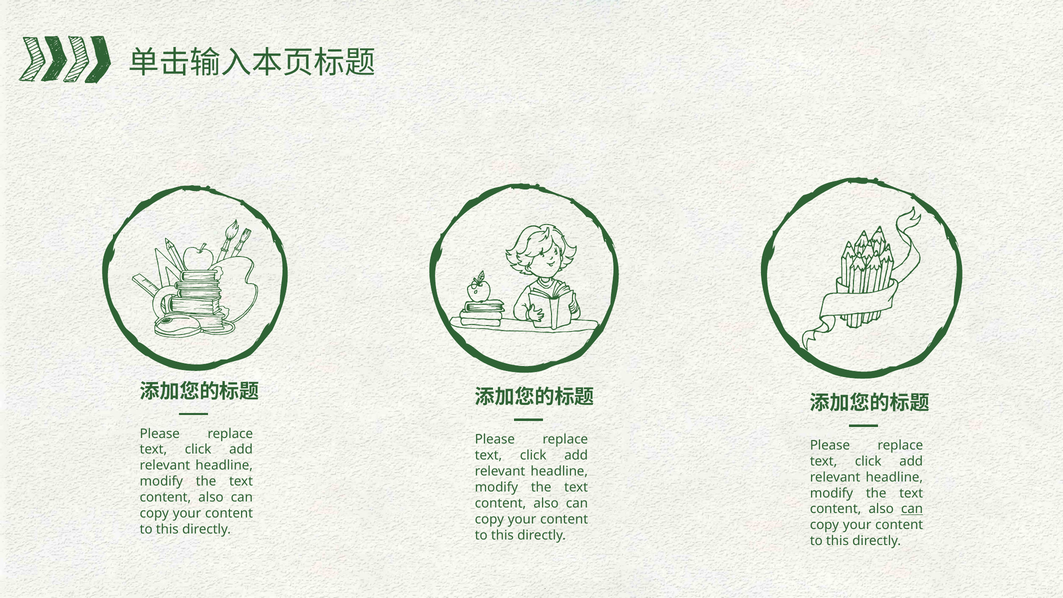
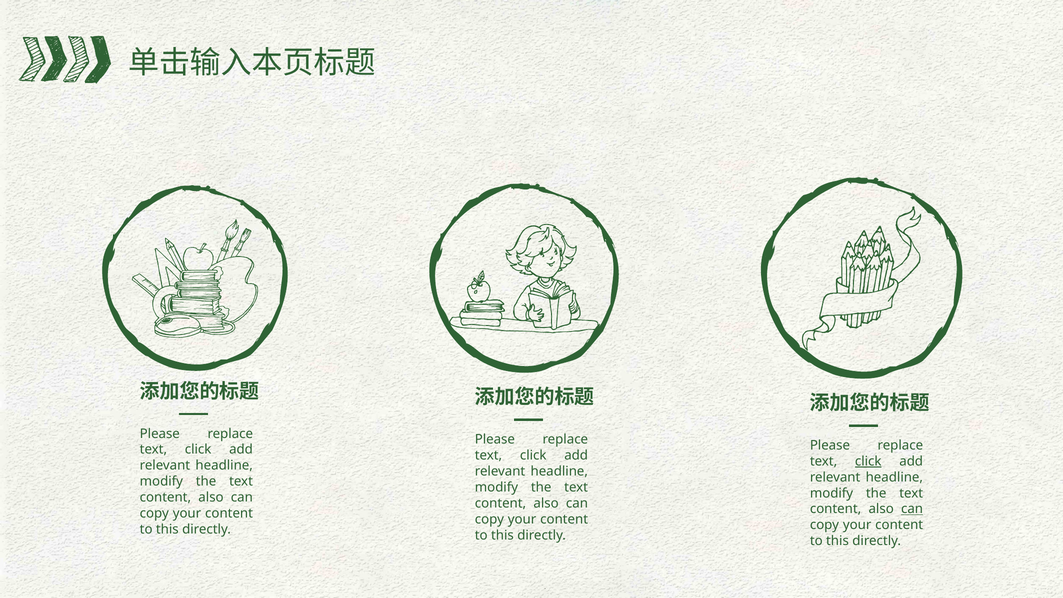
click at (868, 461) underline: none -> present
